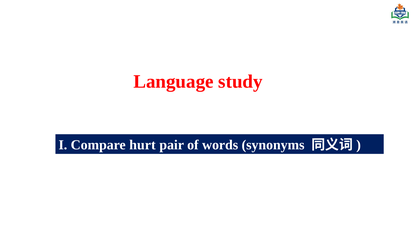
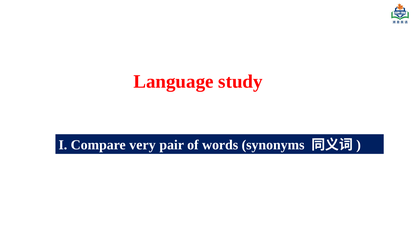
hurt: hurt -> very
